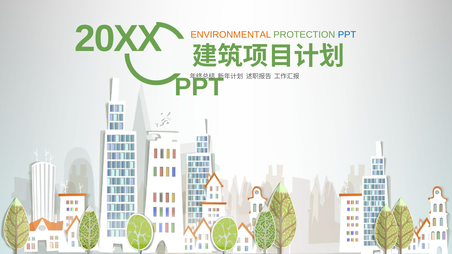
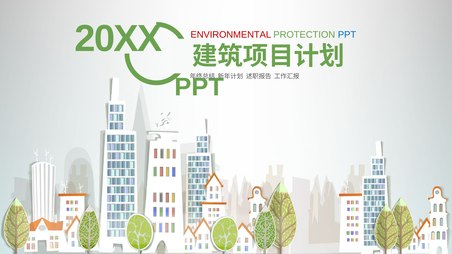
ENVIRONMENTAL colour: orange -> red
